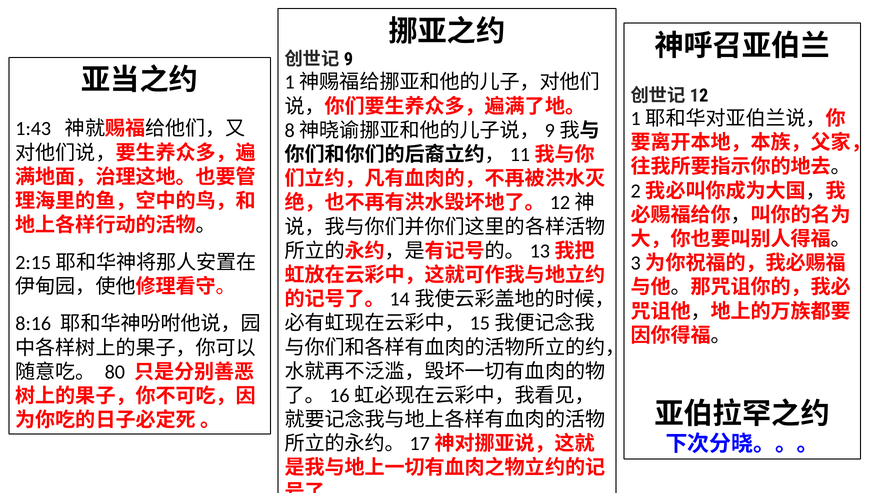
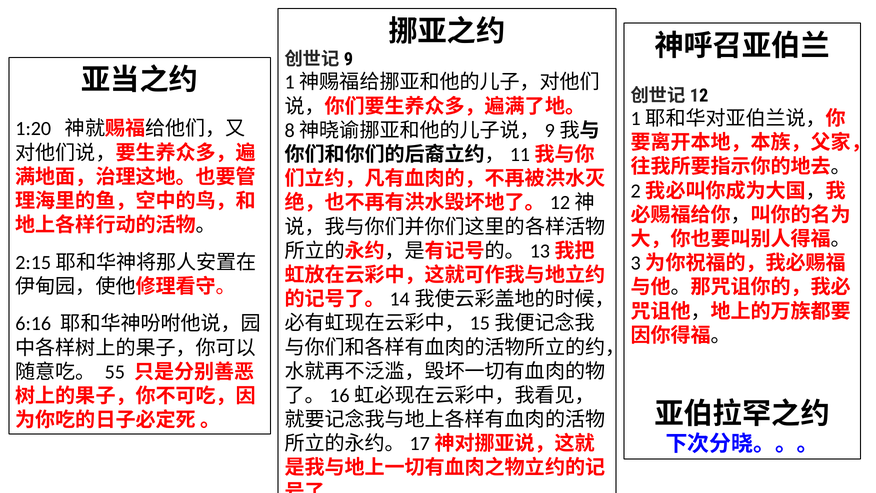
1:43: 1:43 -> 1:20
8:16: 8:16 -> 6:16
80: 80 -> 55
